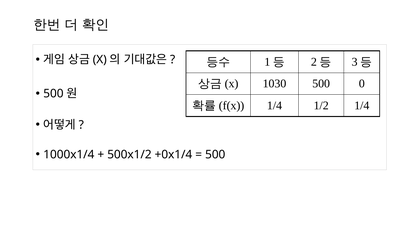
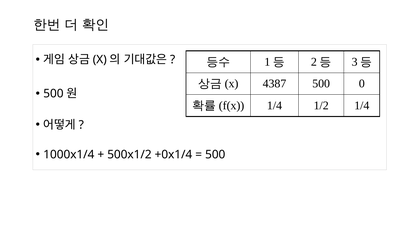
1030: 1030 -> 4387
